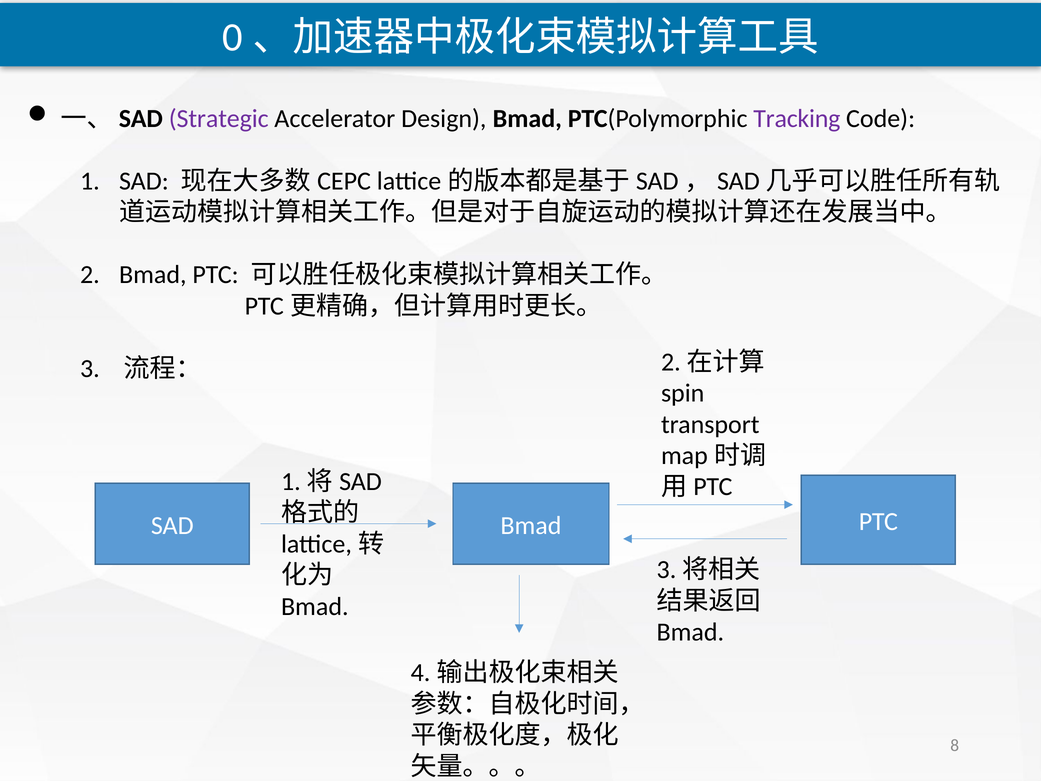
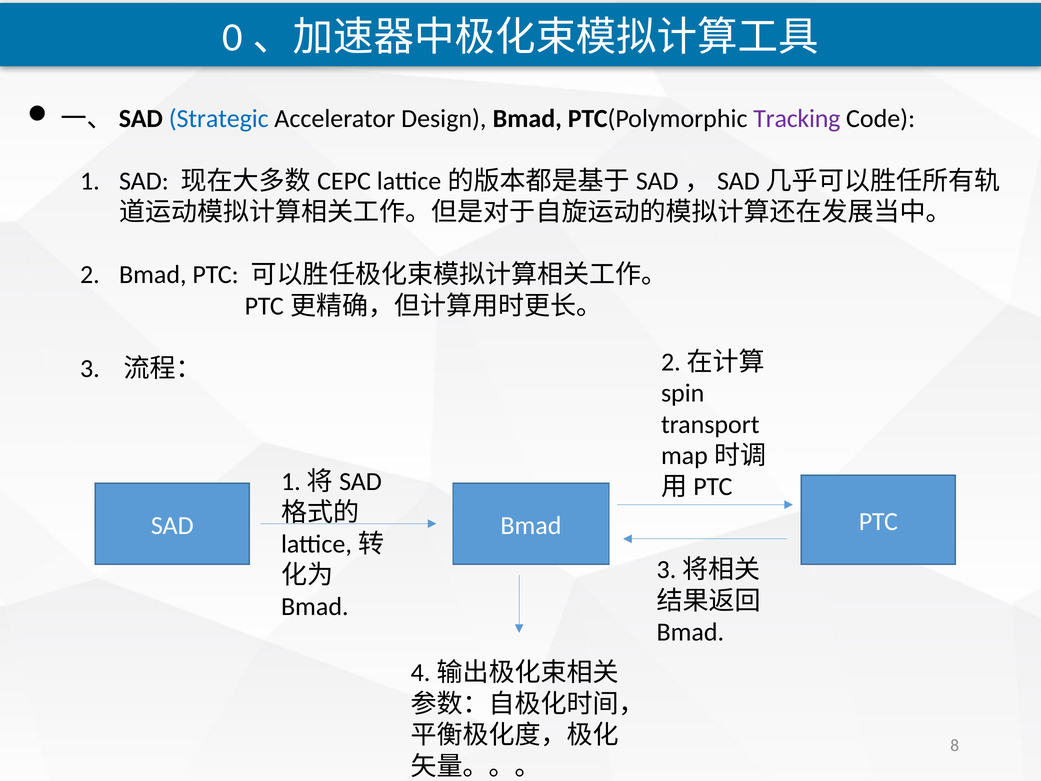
Strategic colour: purple -> blue
